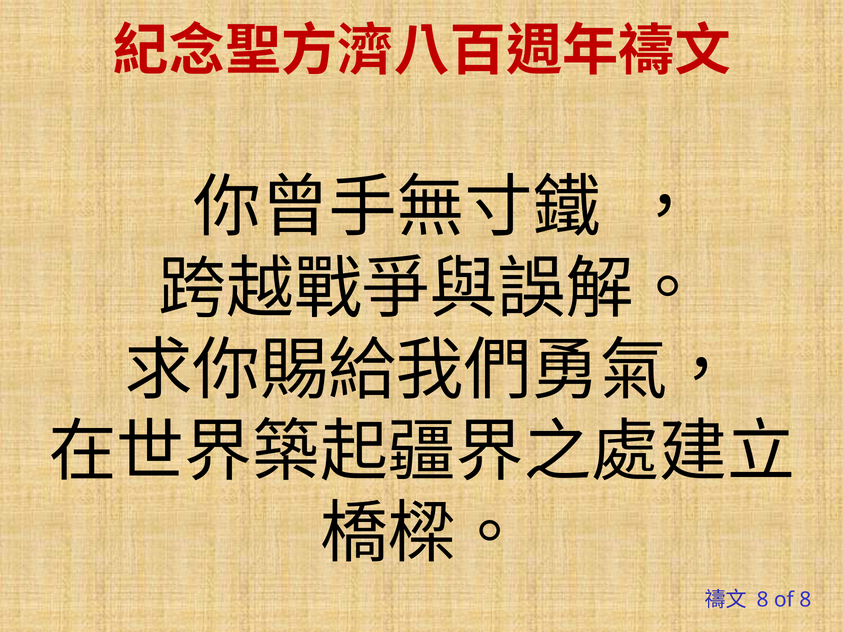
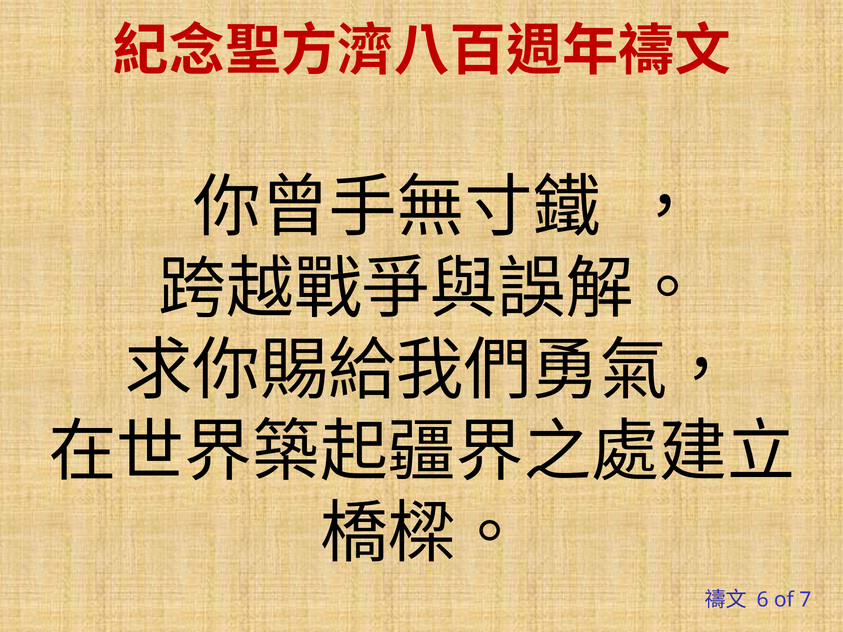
8 at (763, 600): 8 -> 6
of 8: 8 -> 7
